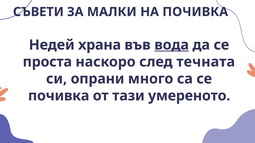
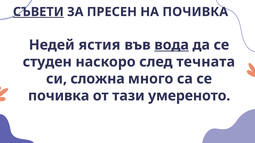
СЪВЕТИ underline: none -> present
МАЛКИ: МАЛКИ -> ПРЕСЕН
храна: храна -> ястия
проста: проста -> студен
опрани: опрани -> сложна
